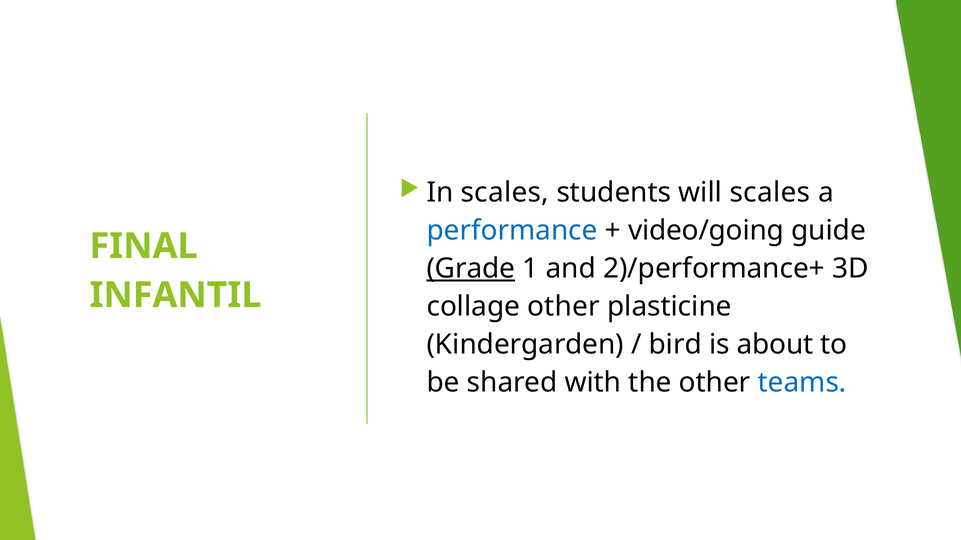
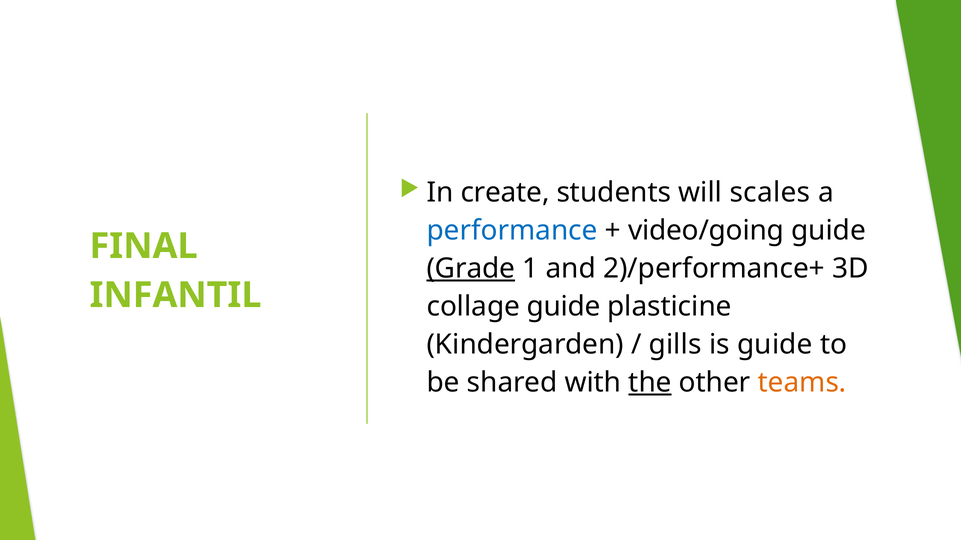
In scales: scales -> create
collage other: other -> guide
bird: bird -> gills
is about: about -> guide
the underline: none -> present
teams colour: blue -> orange
